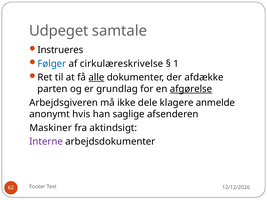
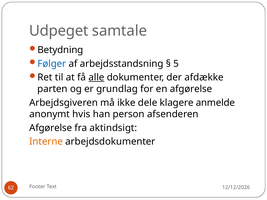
Instrueres: Instrueres -> Betydning
cirkulæreskrivelse: cirkulæreskrivelse -> arbejdsstandsning
1: 1 -> 5
afgørelse at (191, 89) underline: present -> none
saglige: saglige -> person
Maskiner at (51, 128): Maskiner -> Afgørelse
Interne colour: purple -> orange
